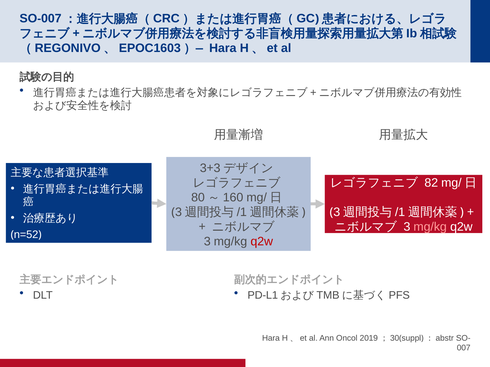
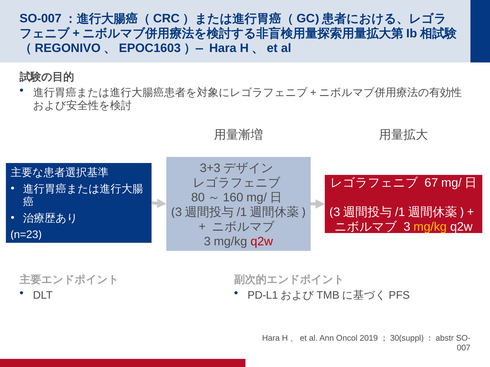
82: 82 -> 67
mg/kg at (430, 227) colour: pink -> yellow
n=52: n=52 -> n=23
